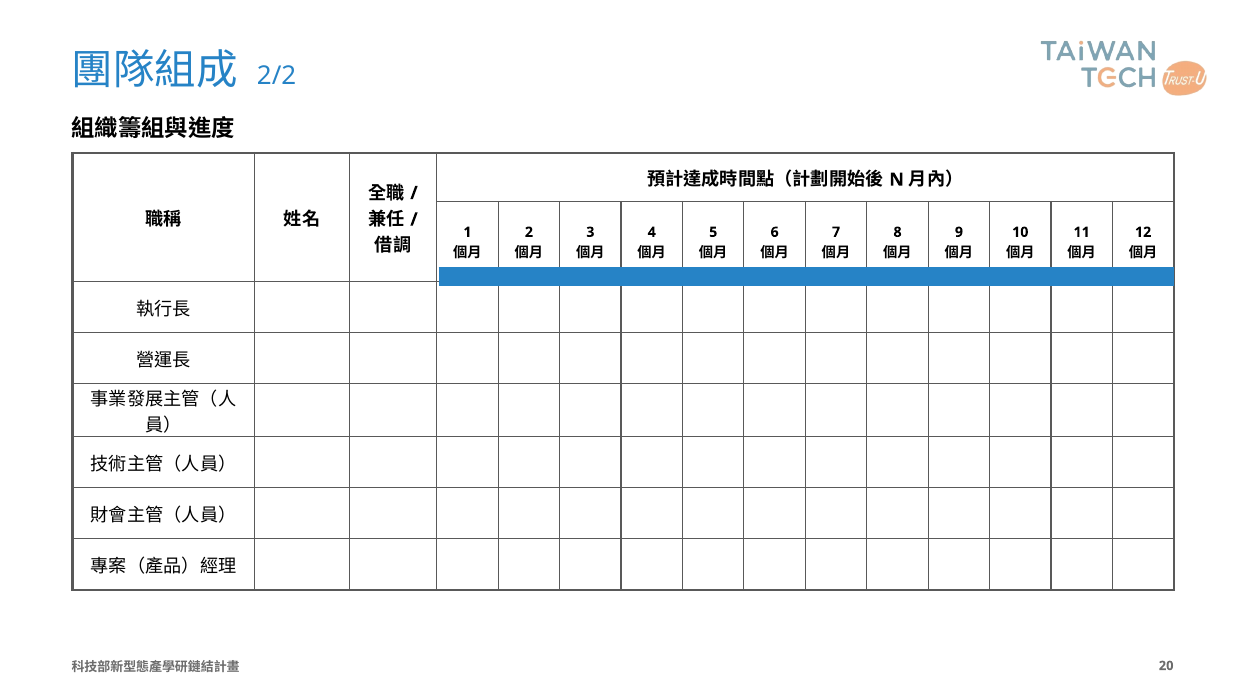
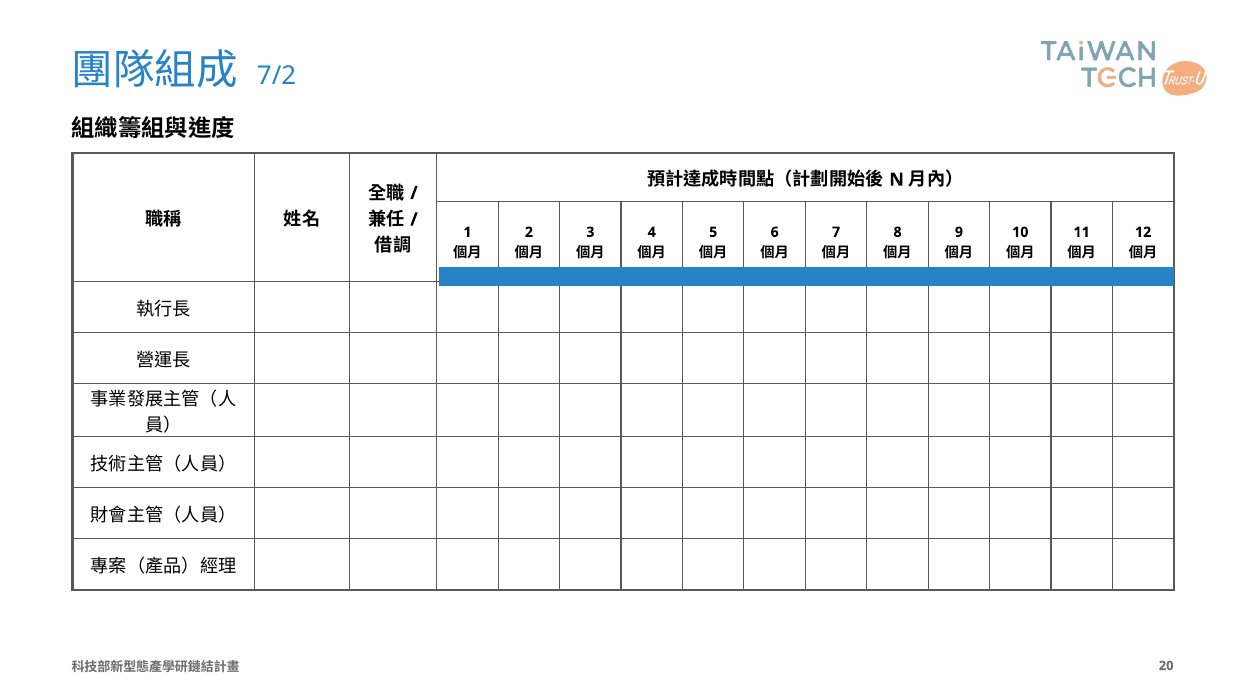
2/2: 2/2 -> 7/2
